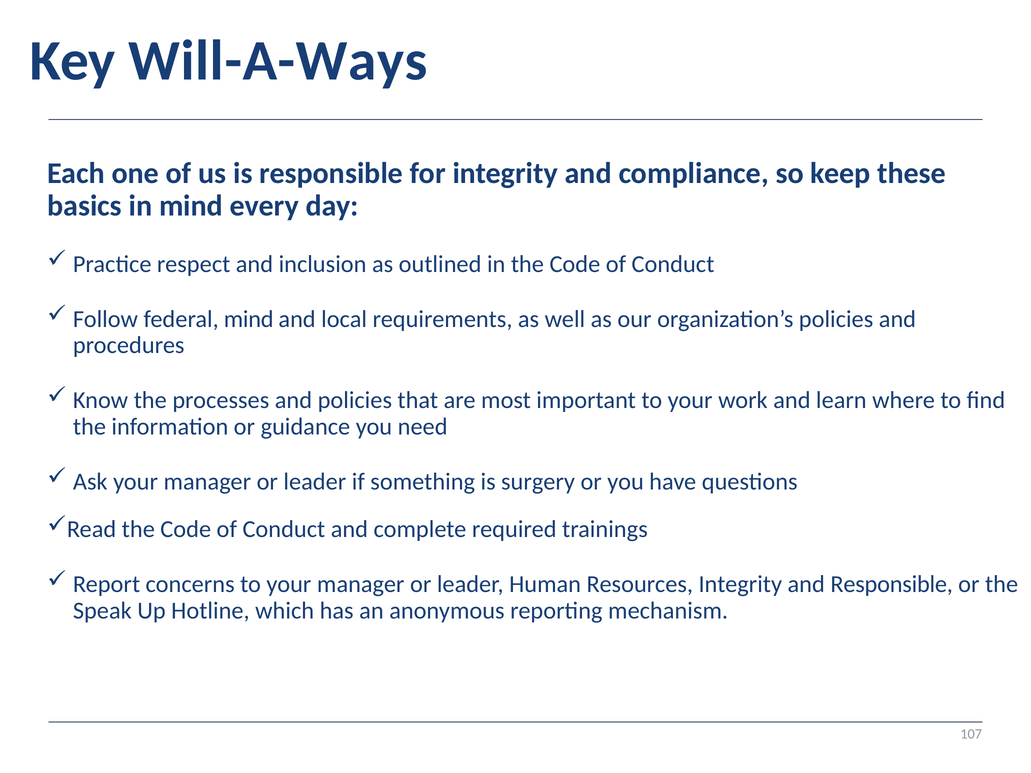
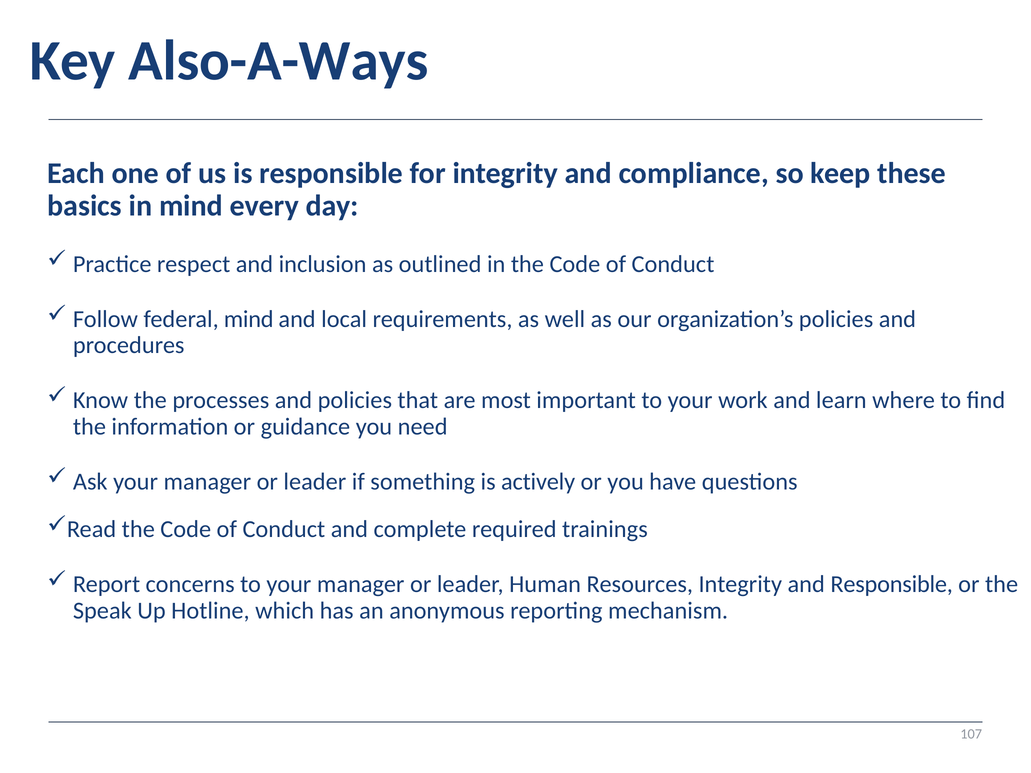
Will-A-Ways: Will-A-Ways -> Also-A-Ways
surgery: surgery -> actively
